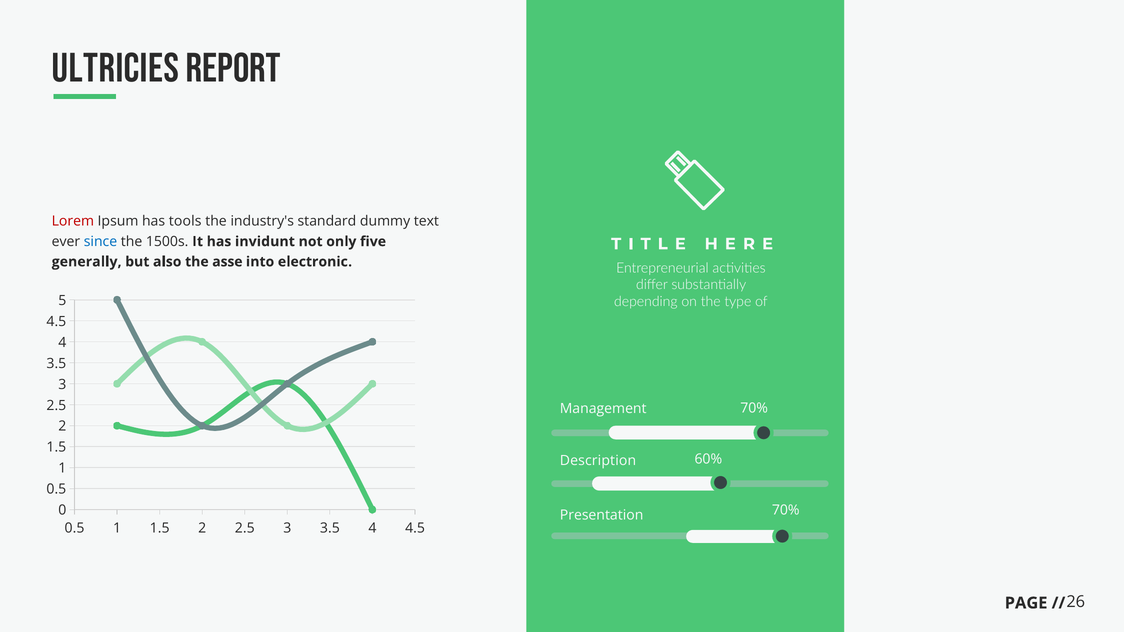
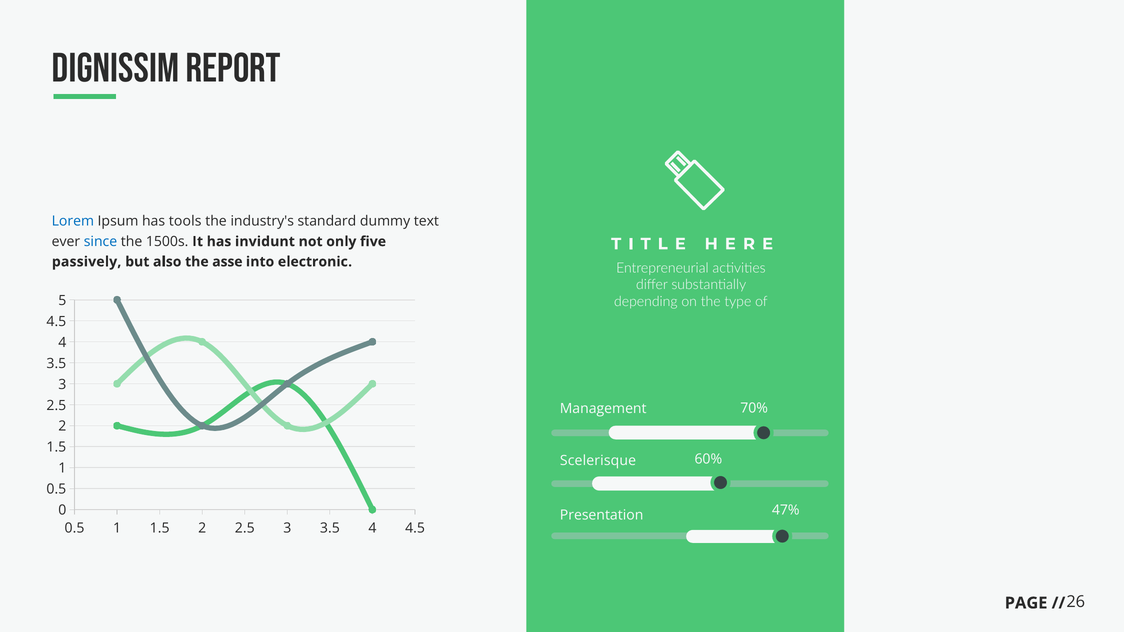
ULTRICIES: ULTRICIES -> DIGNISSIM
Lorem colour: red -> blue
generally: generally -> passively
Description: Description -> Scelerisque
Presentation 70%: 70% -> 47%
